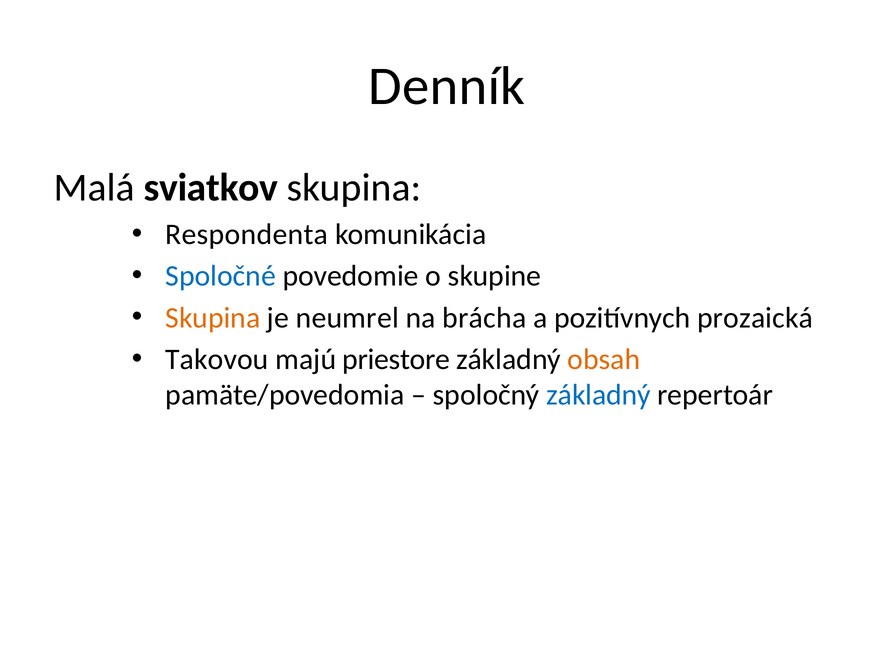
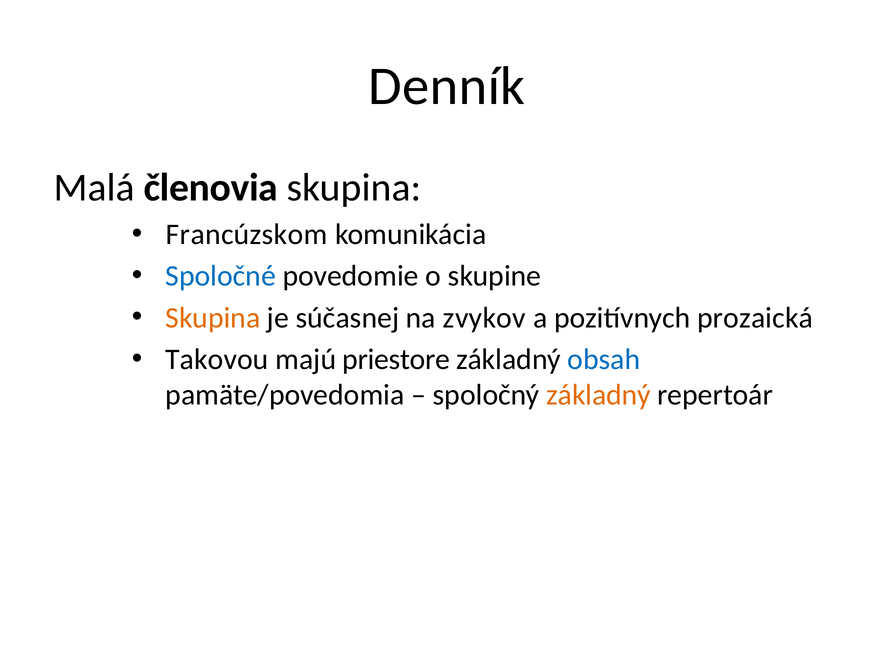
sviatkov: sviatkov -> členovia
Respondenta: Respondenta -> Francúzskom
neumrel: neumrel -> súčasnej
brácha: brácha -> zvykov
obsah colour: orange -> blue
základný at (599, 395) colour: blue -> orange
